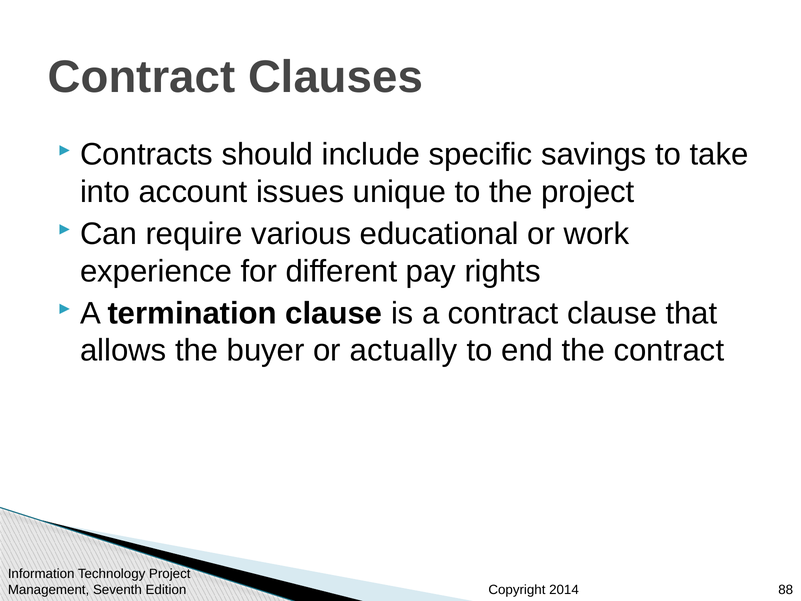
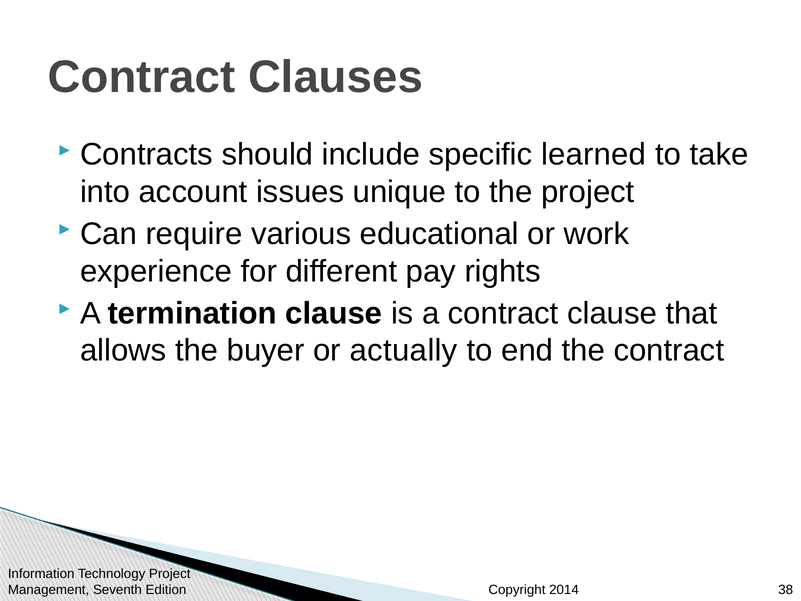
savings: savings -> learned
88: 88 -> 38
